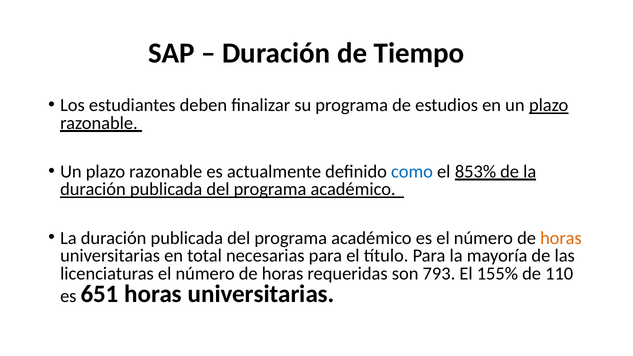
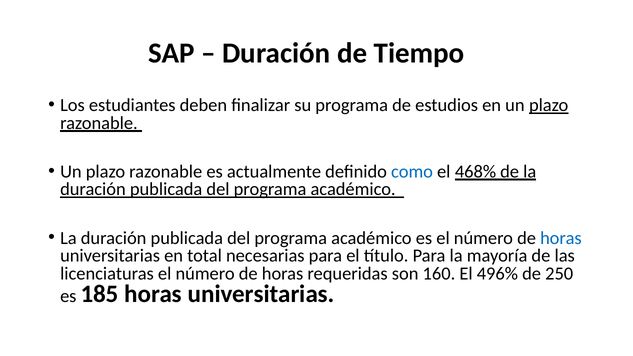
853%: 853% -> 468%
horas at (561, 238) colour: orange -> blue
793: 793 -> 160
155%: 155% -> 496%
110: 110 -> 250
651: 651 -> 185
